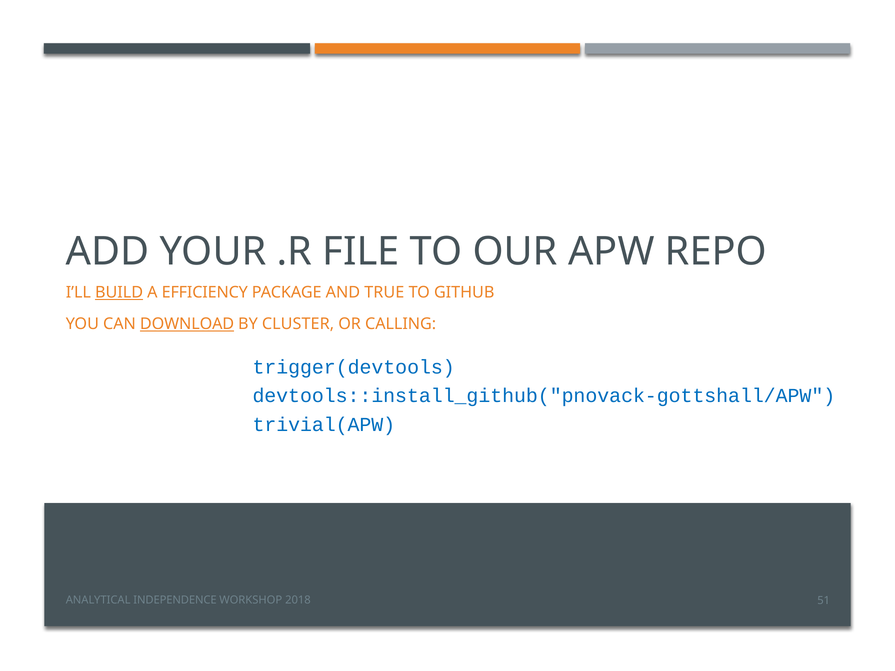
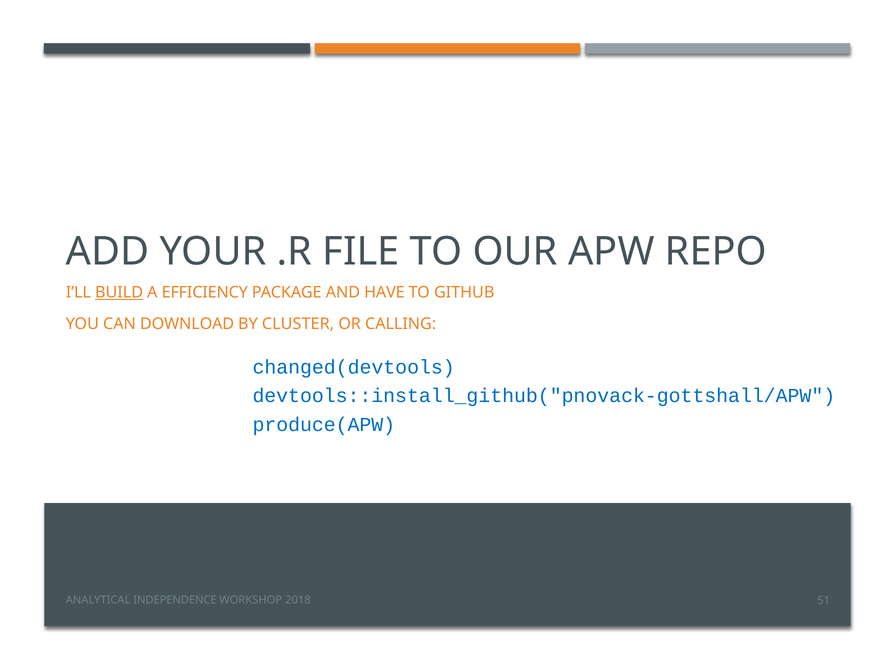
TRUE: TRUE -> HAVE
DOWNLOAD underline: present -> none
trigger(devtools: trigger(devtools -> changed(devtools
trivial(APW: trivial(APW -> produce(APW
